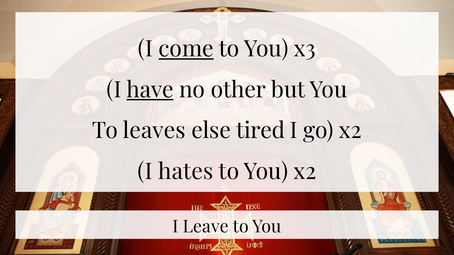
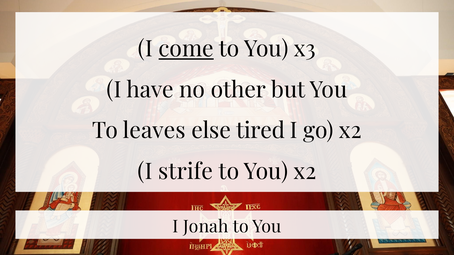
have underline: present -> none
hates: hates -> strife
Leave: Leave -> Jonah
